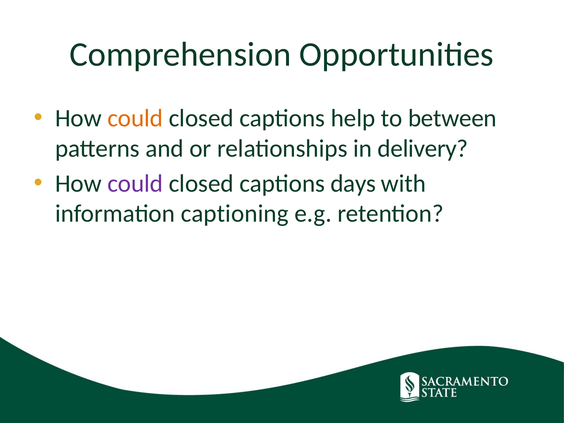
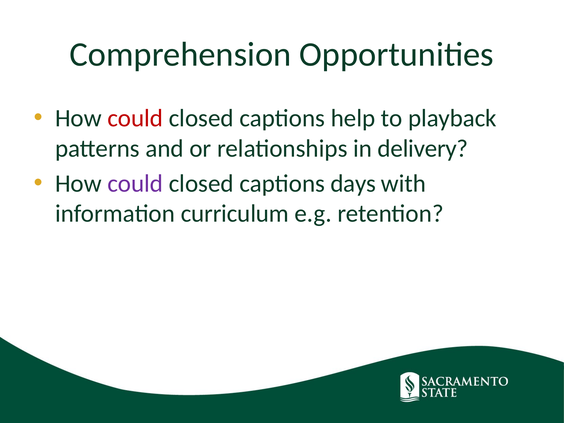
could at (135, 118) colour: orange -> red
between: between -> playback
captioning: captioning -> curriculum
